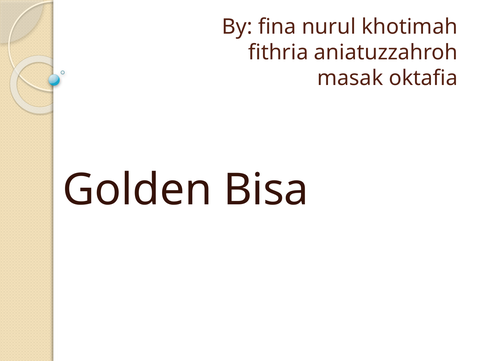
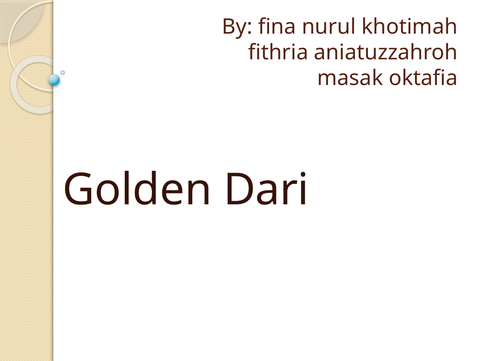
Bisa: Bisa -> Dari
